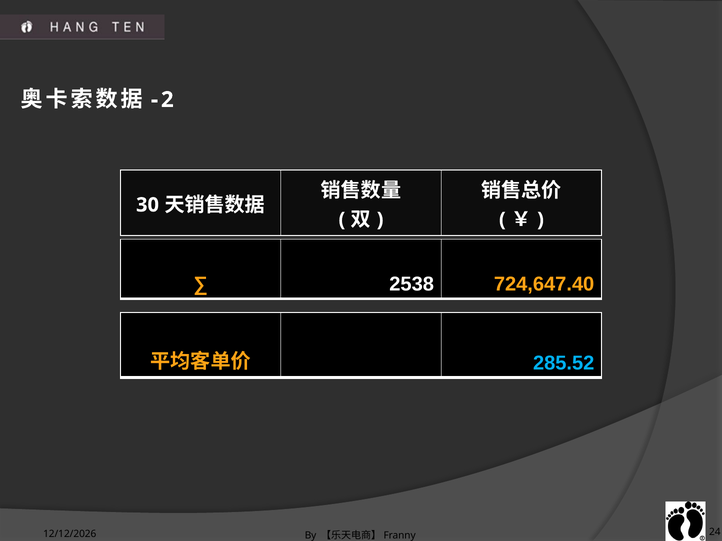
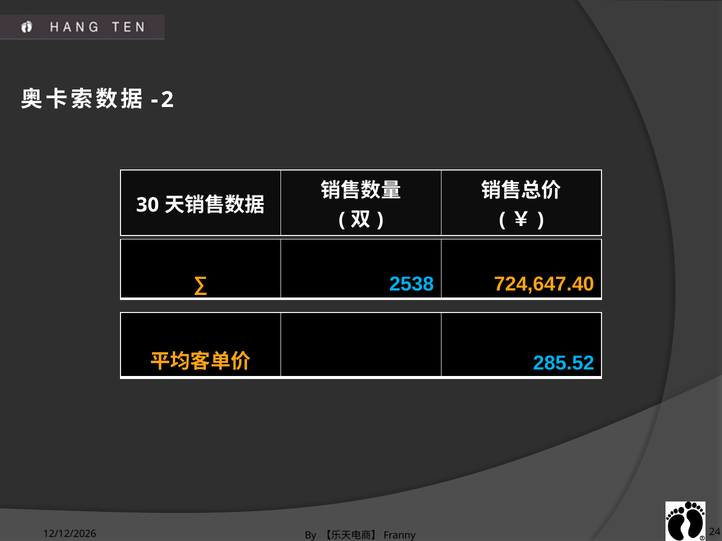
2538 colour: white -> light blue
